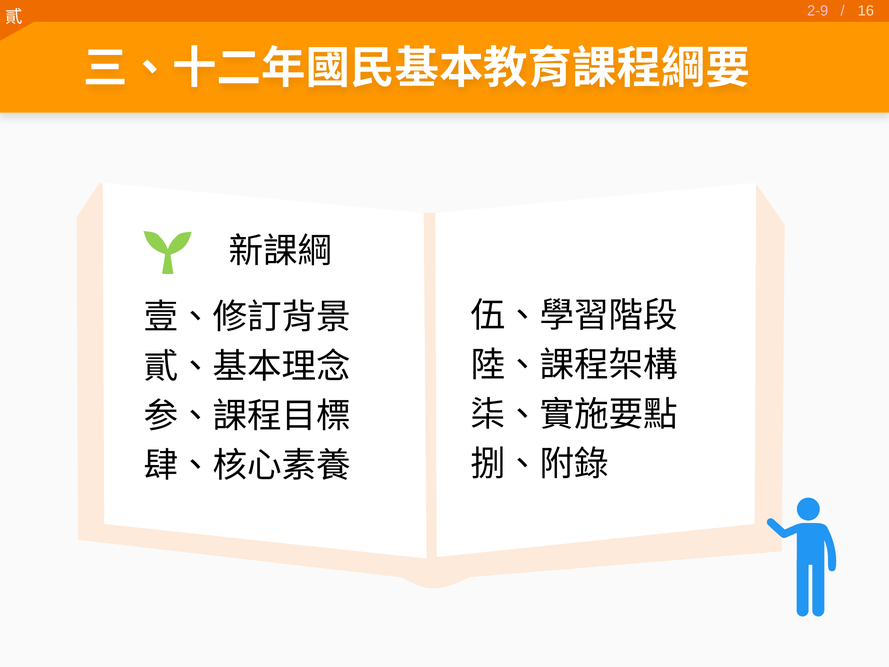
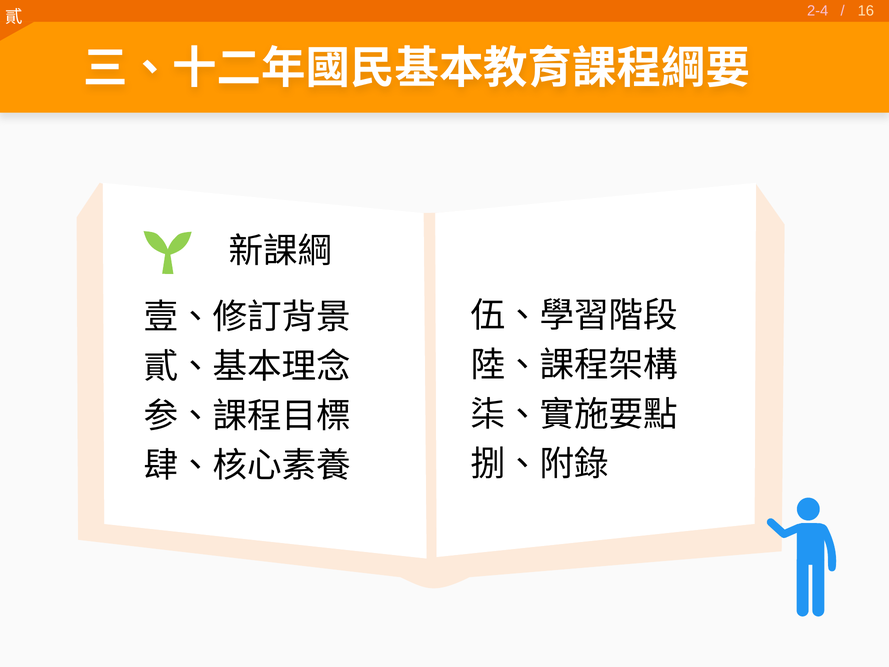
2-9: 2-9 -> 2-4
